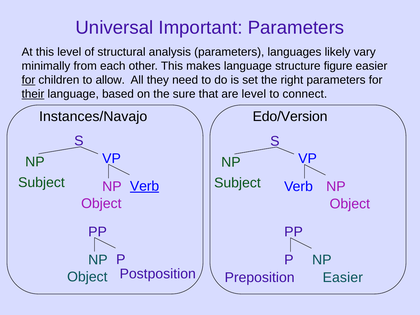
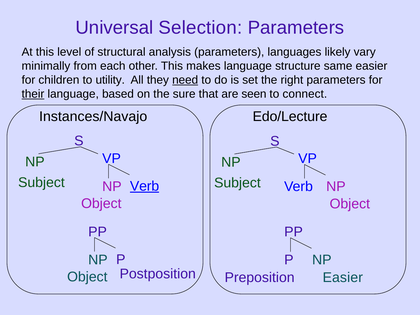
Important: Important -> Selection
figure: figure -> same
for at (28, 80) underline: present -> none
allow: allow -> utility
need underline: none -> present
are level: level -> seen
Edo/Version: Edo/Version -> Edo/Lecture
